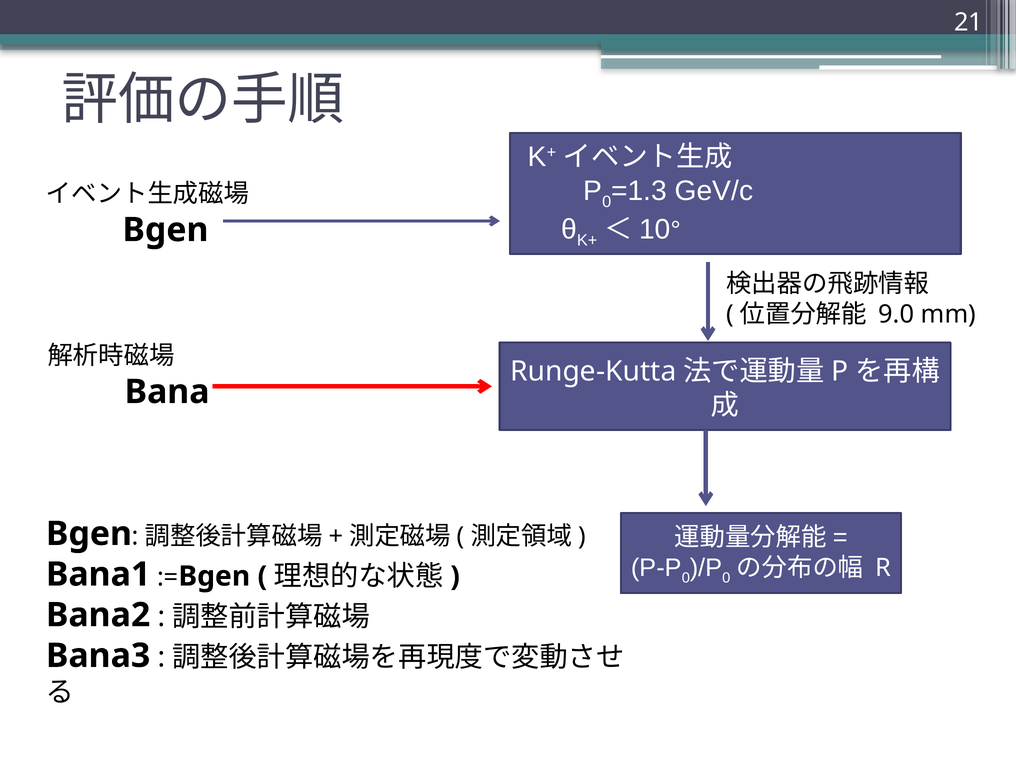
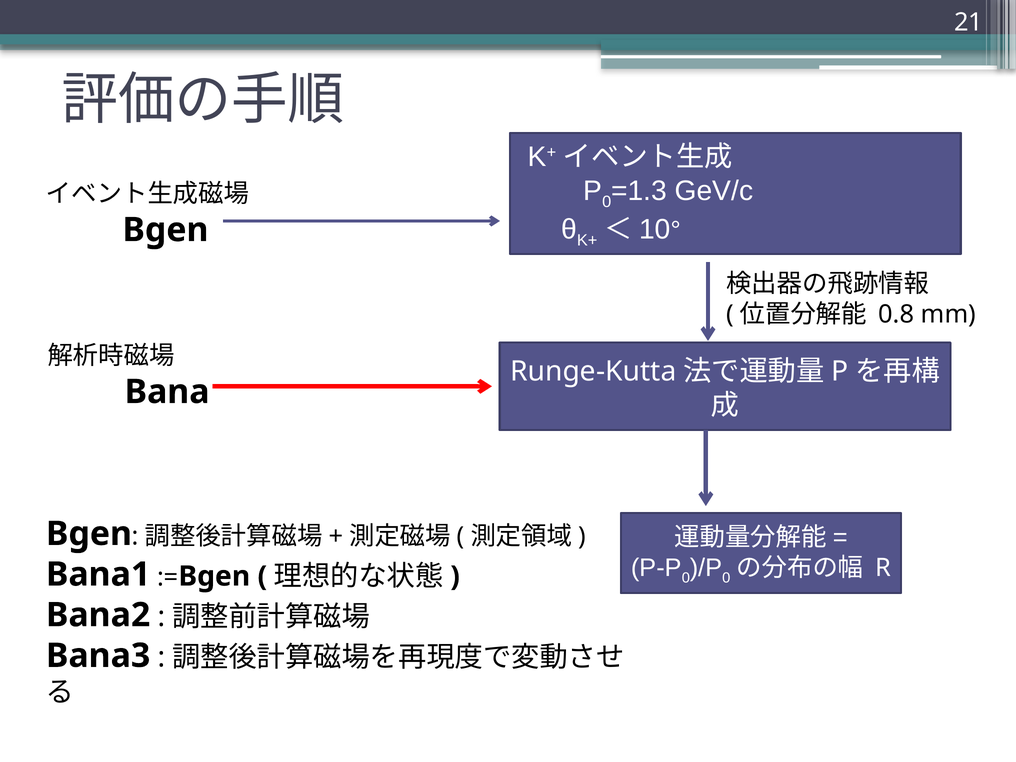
9.0: 9.0 -> 0.8
